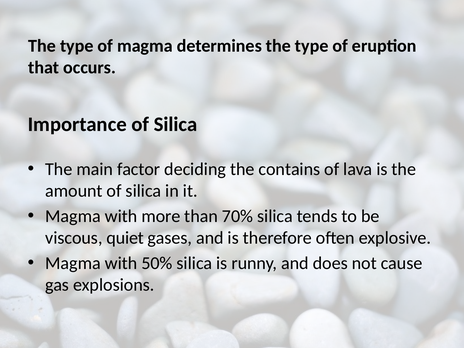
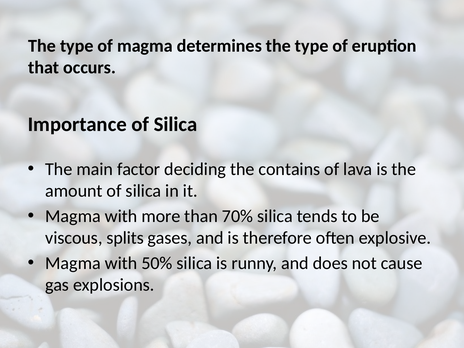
quiet: quiet -> splits
